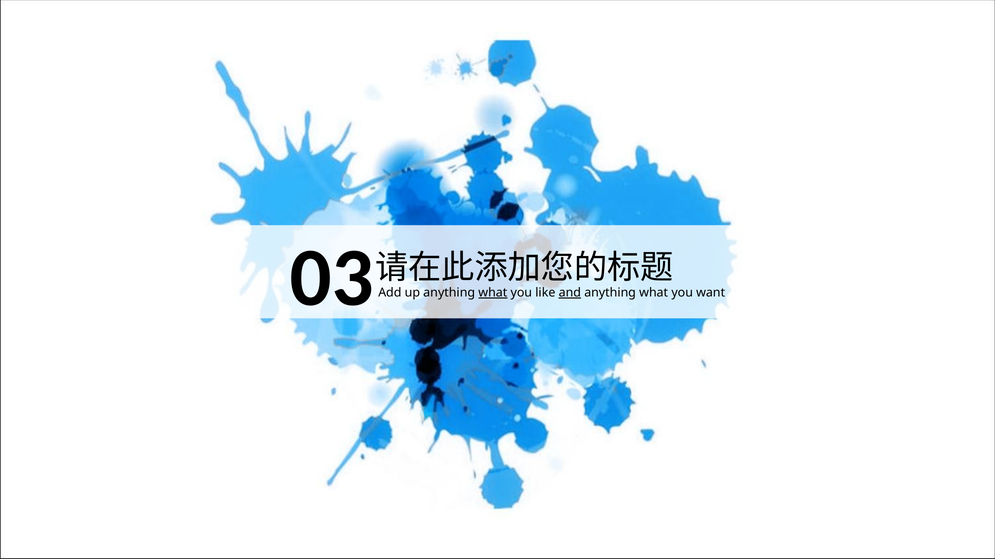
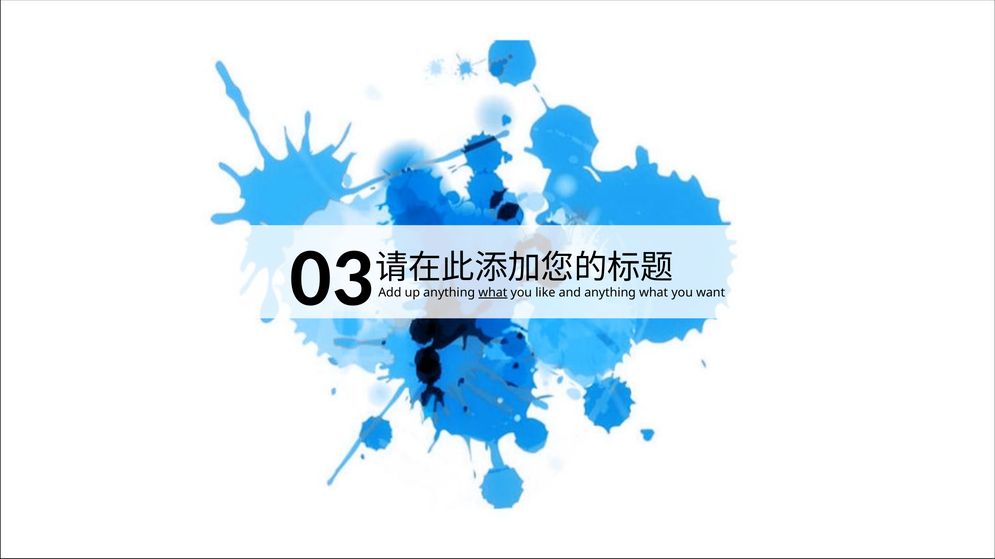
and underline: present -> none
